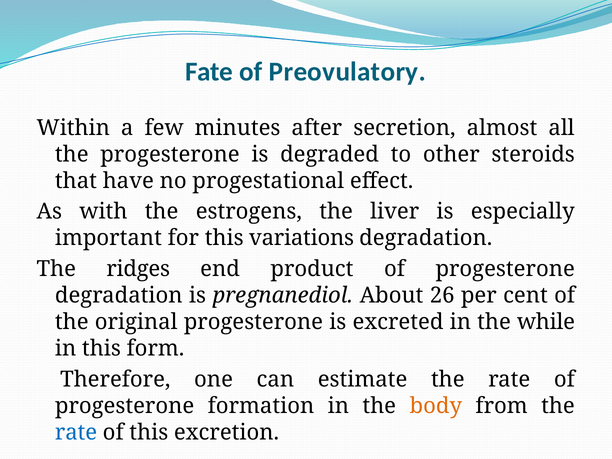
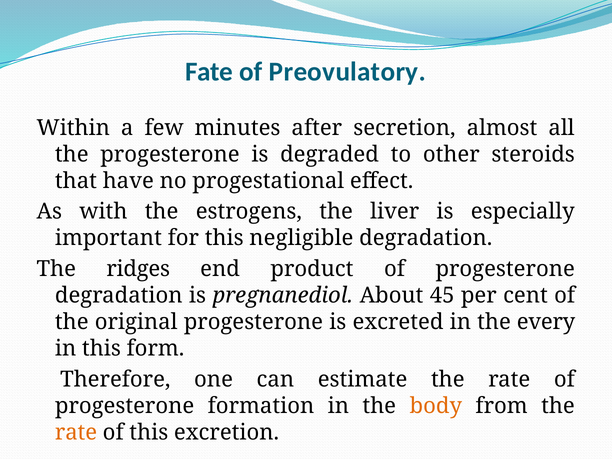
variations: variations -> negligible
26: 26 -> 45
while: while -> every
rate at (76, 433) colour: blue -> orange
